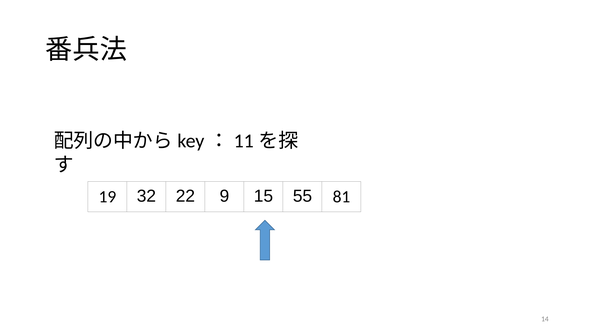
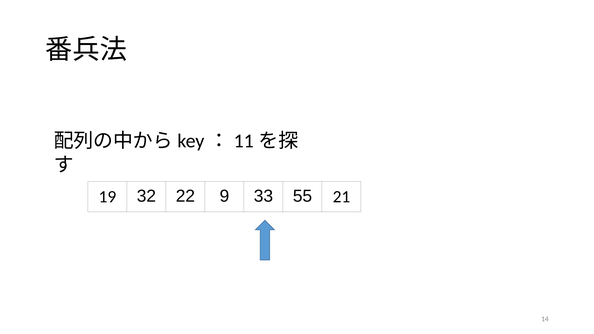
15: 15 -> 33
81: 81 -> 21
